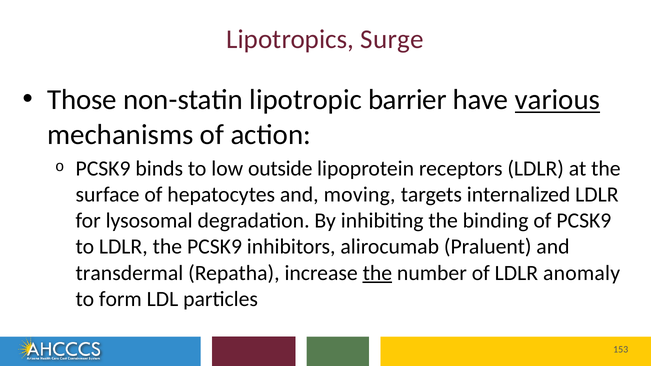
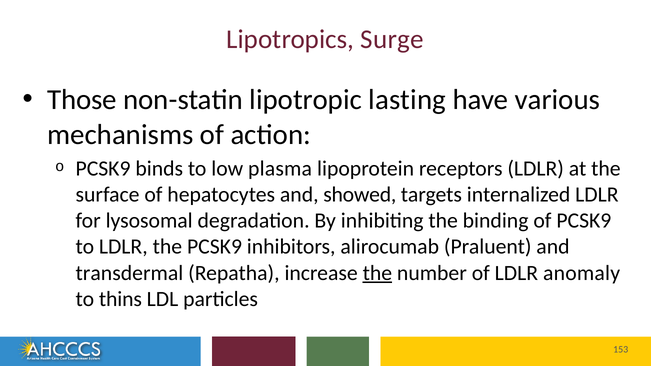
barrier: barrier -> lasting
various underline: present -> none
outside: outside -> plasma
moving: moving -> showed
form: form -> thins
